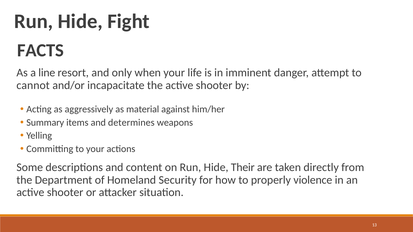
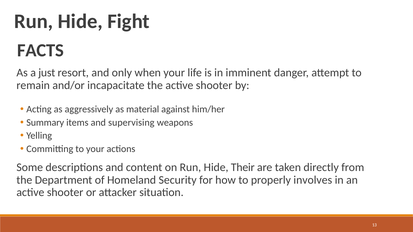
line: line -> just
cannot: cannot -> remain
determines: determines -> supervising
violence: violence -> involves
